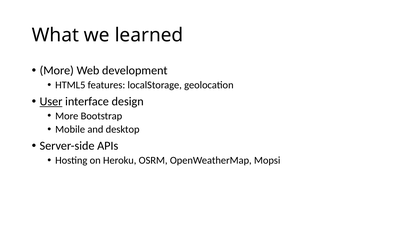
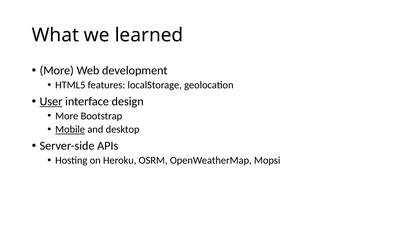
Mobile underline: none -> present
